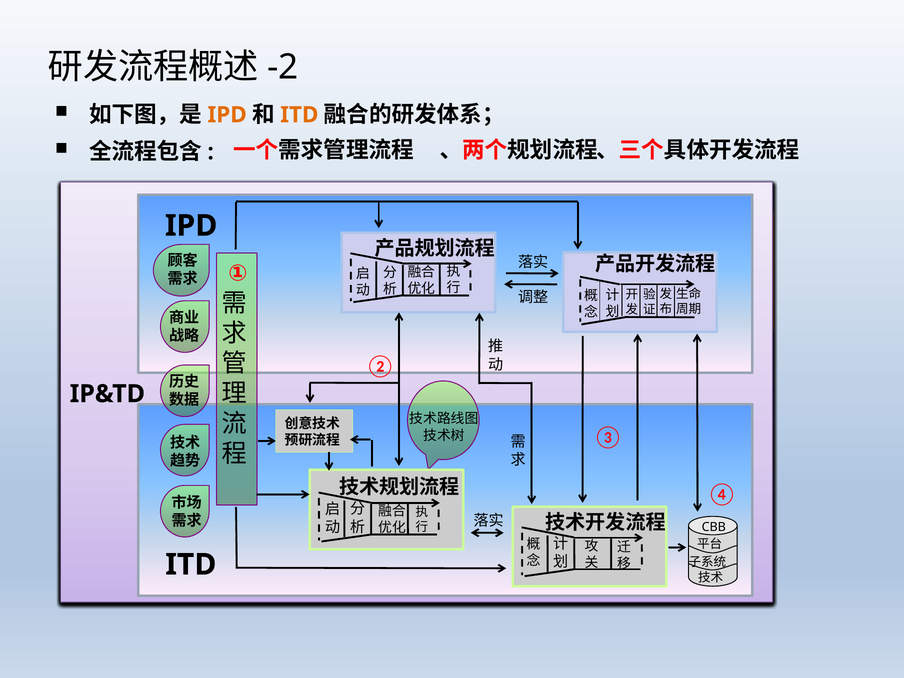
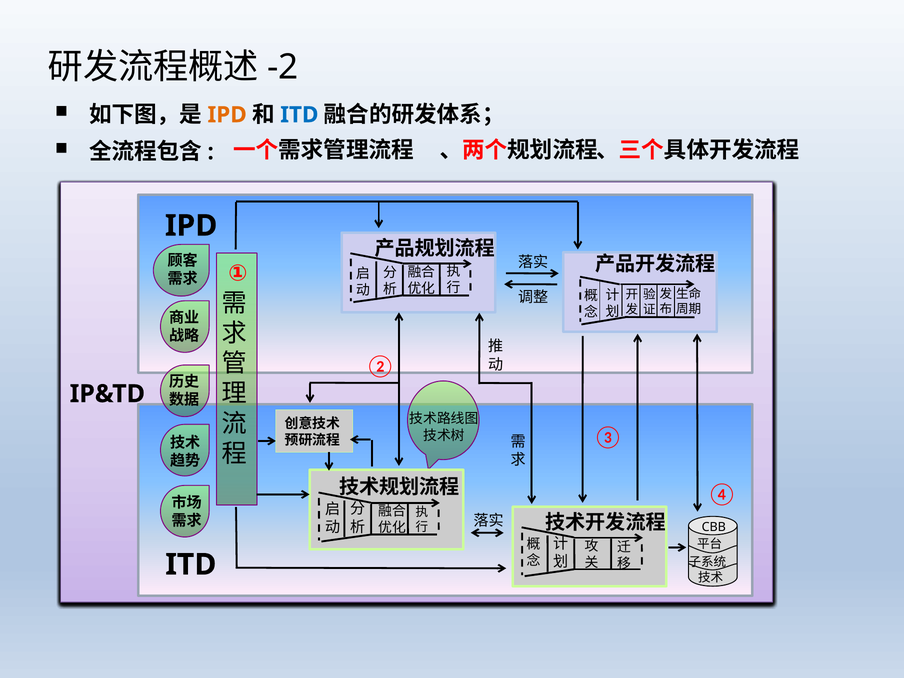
ITD at (299, 115) colour: orange -> blue
